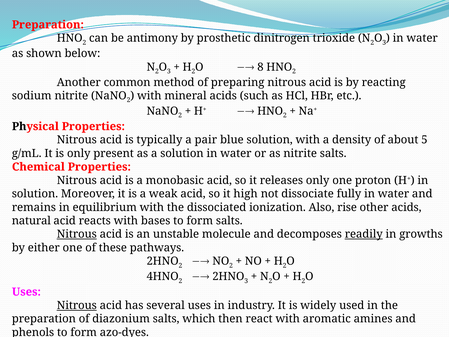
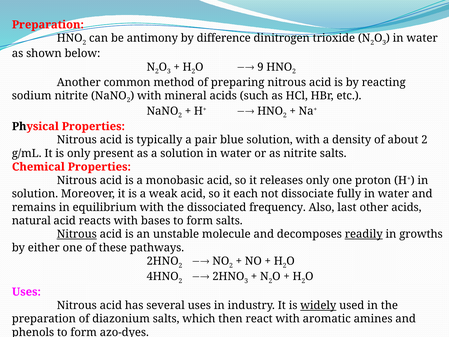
prosthetic: prosthetic -> difference
8: 8 -> 9
about 5: 5 -> 2
high: high -> each
ionization: ionization -> frequency
rise: rise -> last
Nitrous at (77, 305) underline: present -> none
widely underline: none -> present
